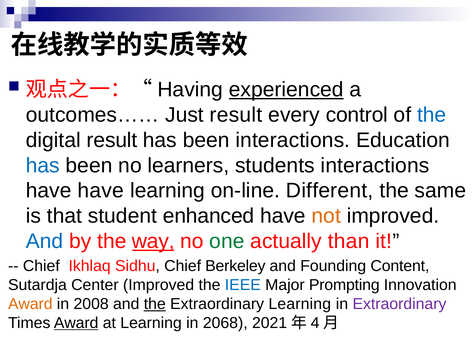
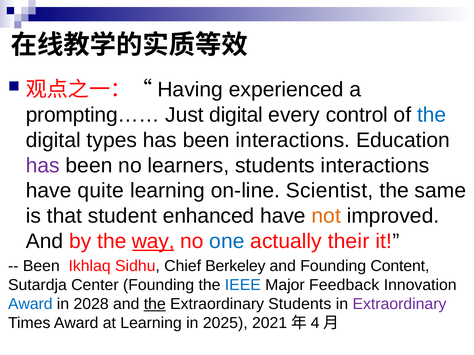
experienced underline: present -> none
outcomes……: outcomes…… -> prompting……
Just result: result -> digital
digital result: result -> types
has at (43, 166) colour: blue -> purple
have have: have -> quite
Different: Different -> Scientist
And at (45, 242) colour: blue -> black
one colour: green -> blue
than: than -> their
Chief at (41, 266): Chief -> Been
Center Improved: Improved -> Founding
Prompting: Prompting -> Feedback
Award at (30, 304) colour: orange -> blue
2008: 2008 -> 2028
Extraordinary Learning: Learning -> Students
Award at (76, 323) underline: present -> none
2068: 2068 -> 2025
